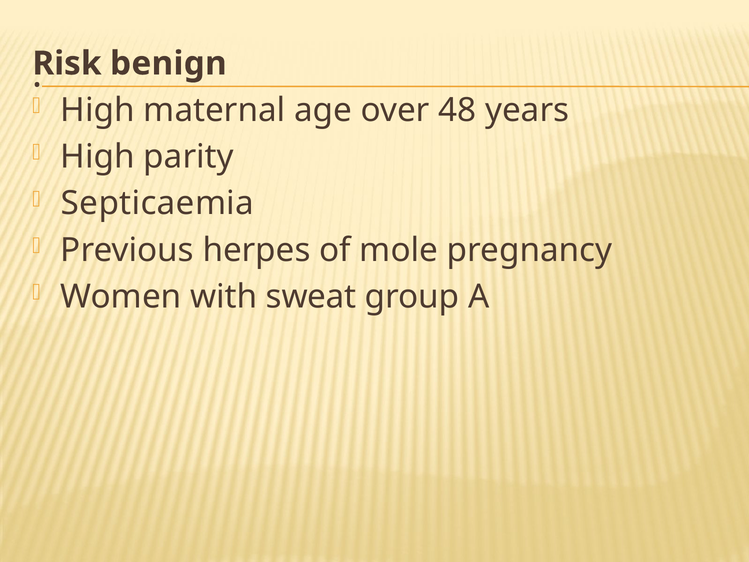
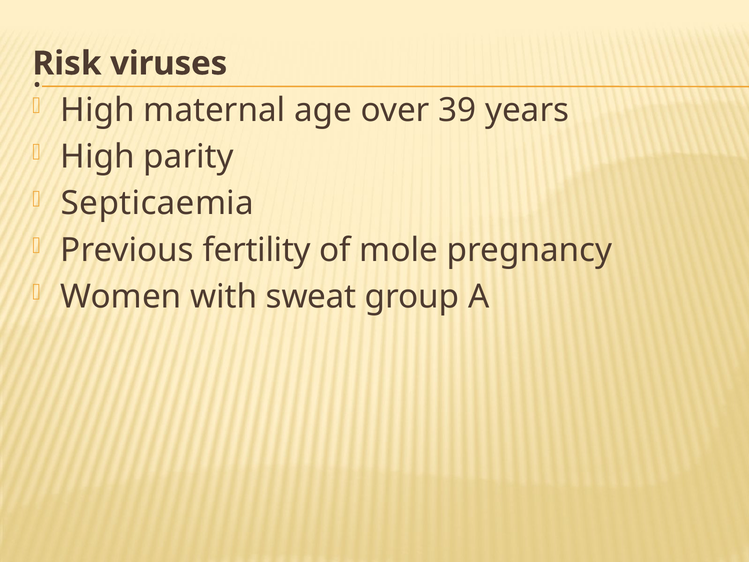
benign: benign -> viruses
48: 48 -> 39
herpes: herpes -> fertility
